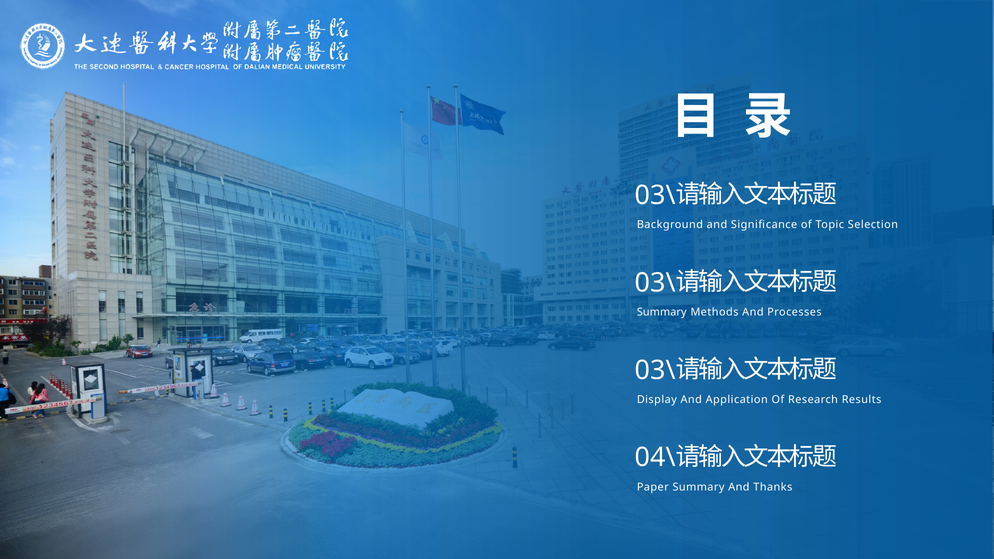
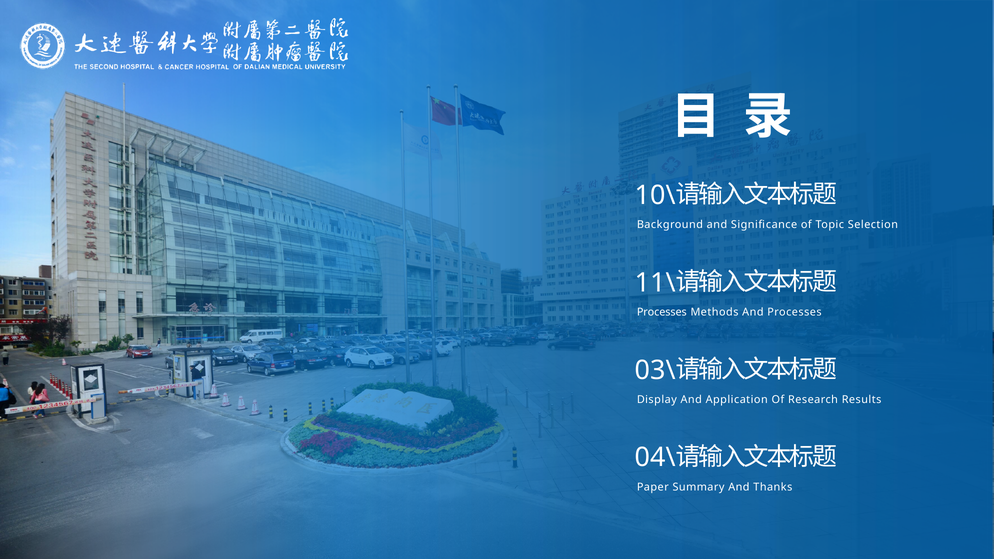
03\ at (655, 195): 03\ -> 10\
03\ at (655, 283): 03\ -> 11\
Summary at (662, 312): Summary -> Processes
